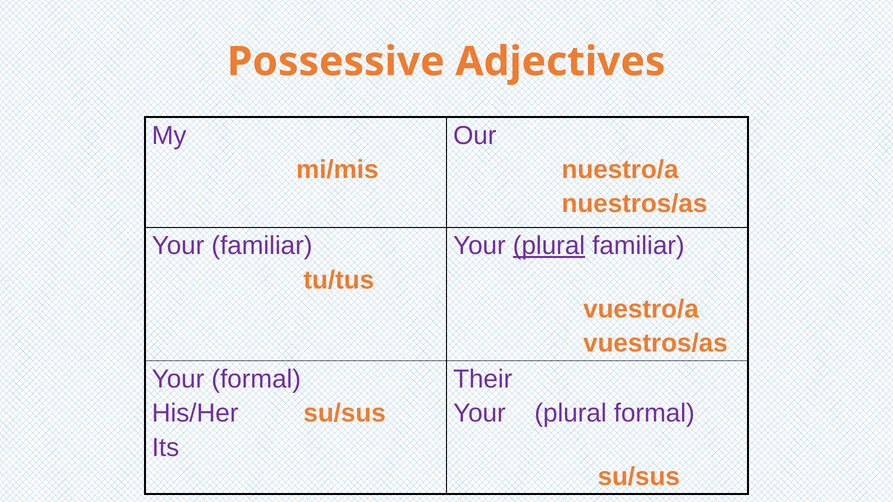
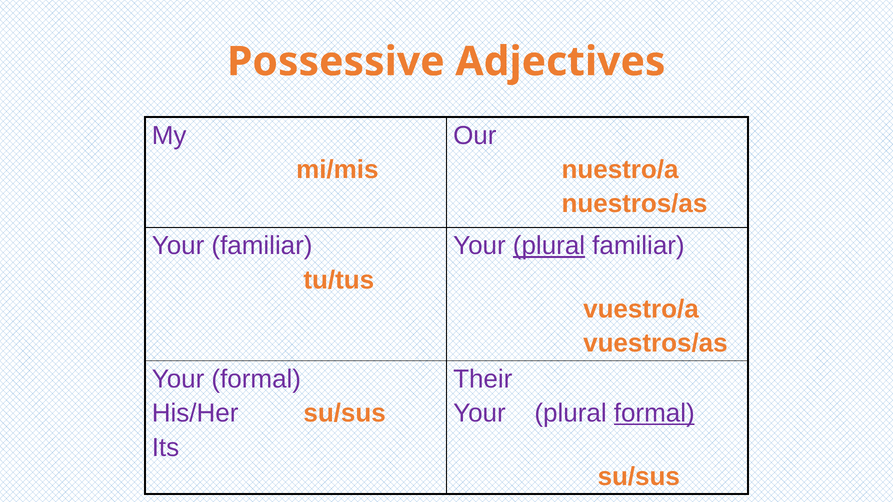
formal at (654, 413) underline: none -> present
